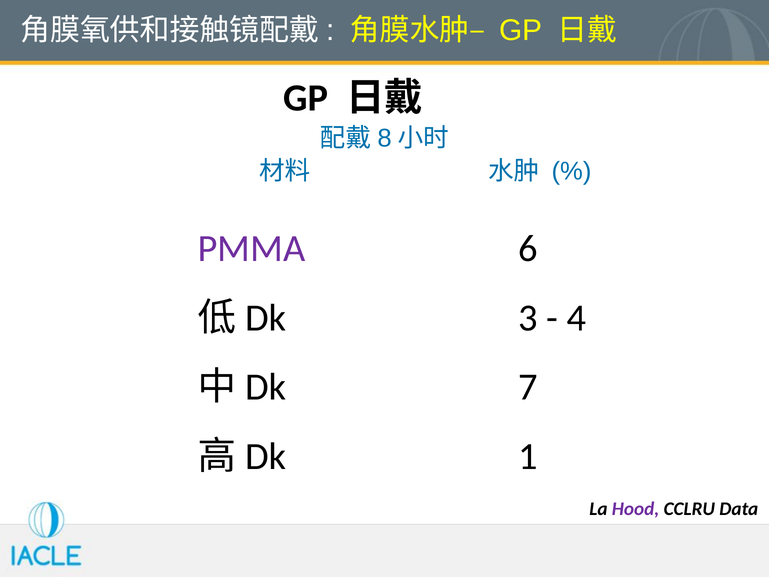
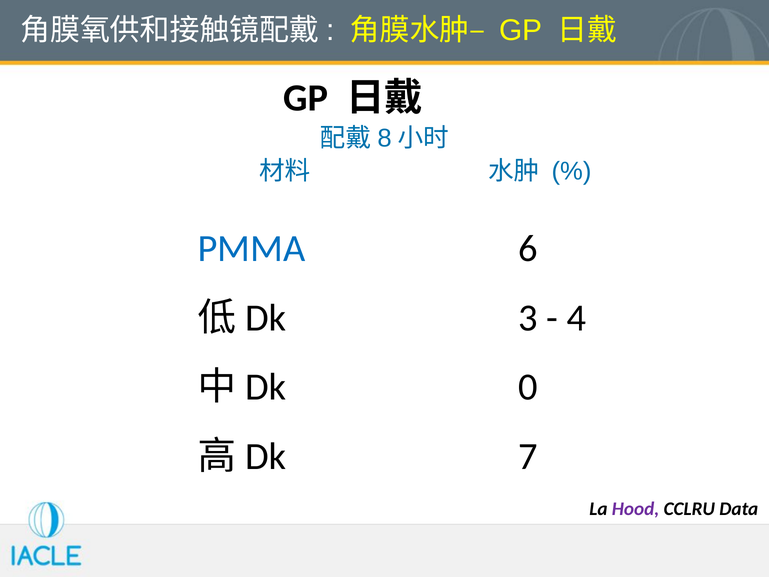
PMMA colour: purple -> blue
7: 7 -> 0
1: 1 -> 7
